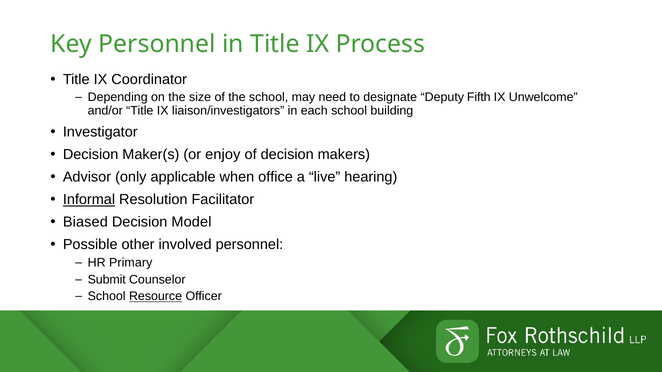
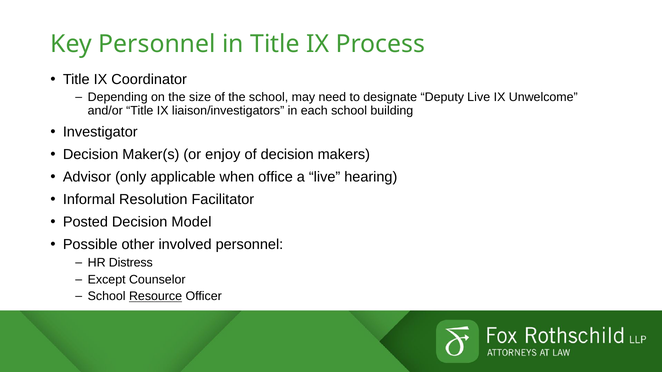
Deputy Fifth: Fifth -> Live
Informal underline: present -> none
Biased: Biased -> Posted
Primary: Primary -> Distress
Submit: Submit -> Except
